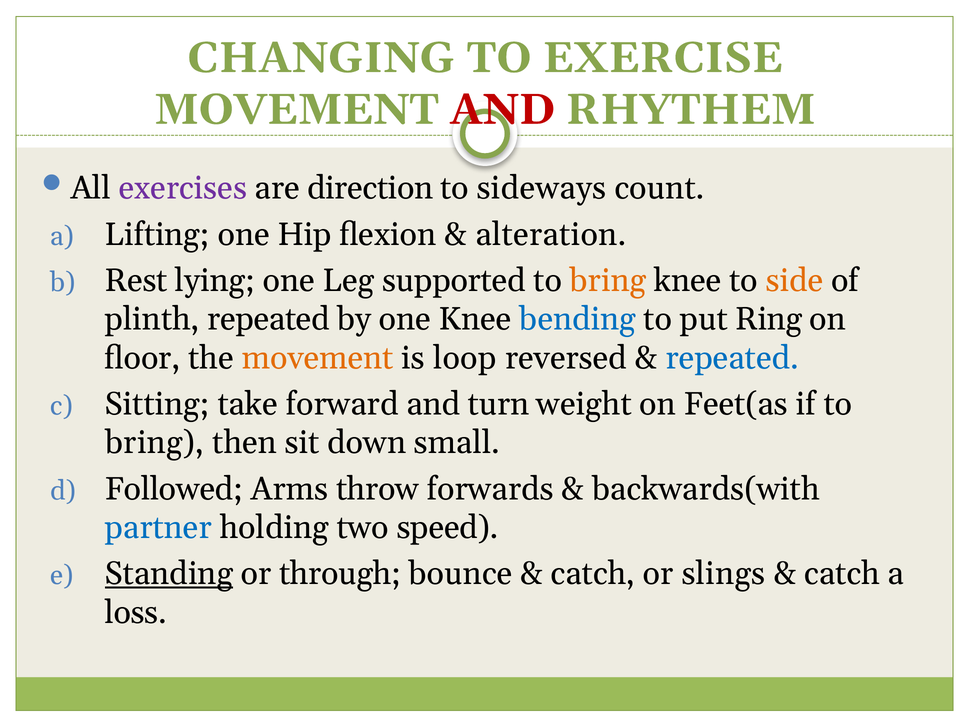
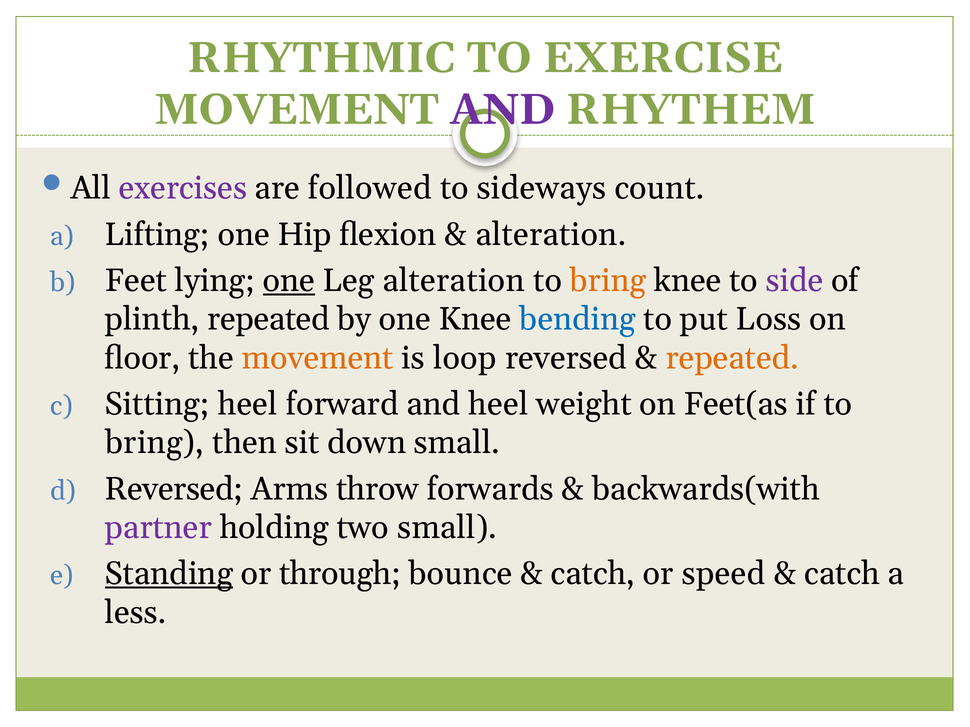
CHANGING: CHANGING -> RHYTHMIC
AND at (502, 110) colour: red -> purple
direction: direction -> followed
Rest: Rest -> Feet
one at (289, 281) underline: none -> present
Leg supported: supported -> alteration
side colour: orange -> purple
Ring: Ring -> Loss
repeated at (732, 358) colour: blue -> orange
Sitting take: take -> heel
and turn: turn -> heel
Followed at (174, 489): Followed -> Reversed
partner colour: blue -> purple
two speed: speed -> small
slings: slings -> speed
loss: loss -> less
